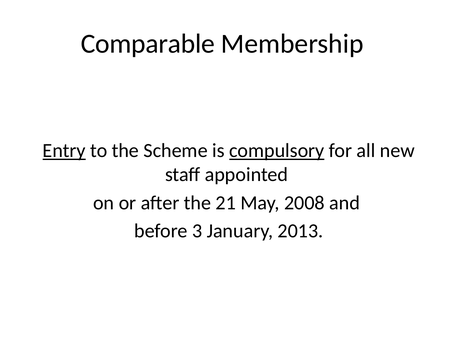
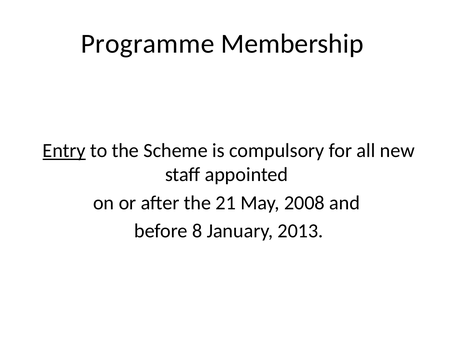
Comparable: Comparable -> Programme
compulsory underline: present -> none
3: 3 -> 8
